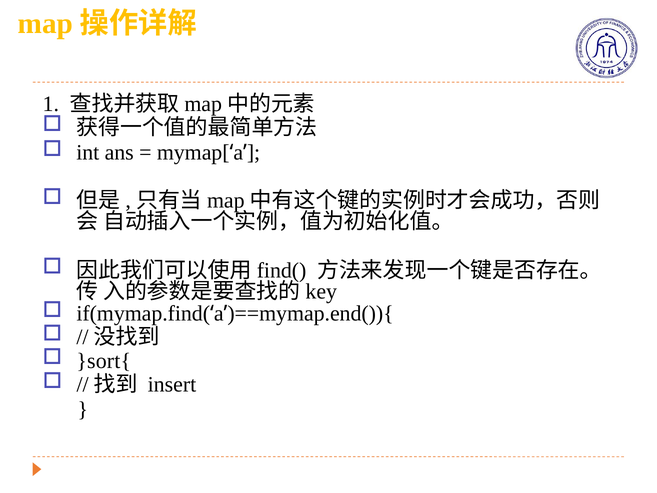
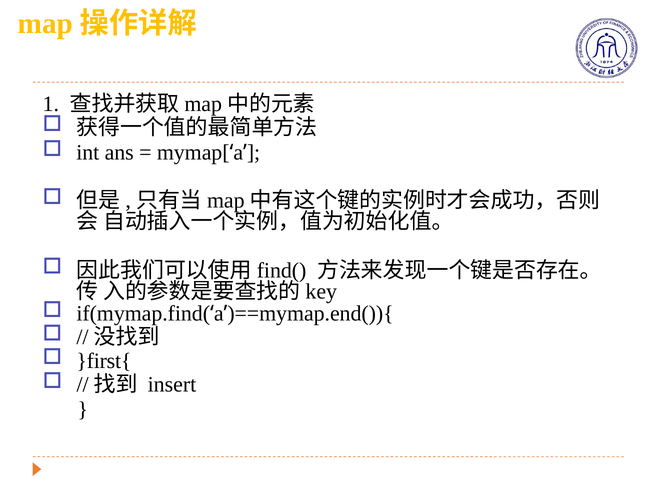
}sort{: }sort{ -> }first{
